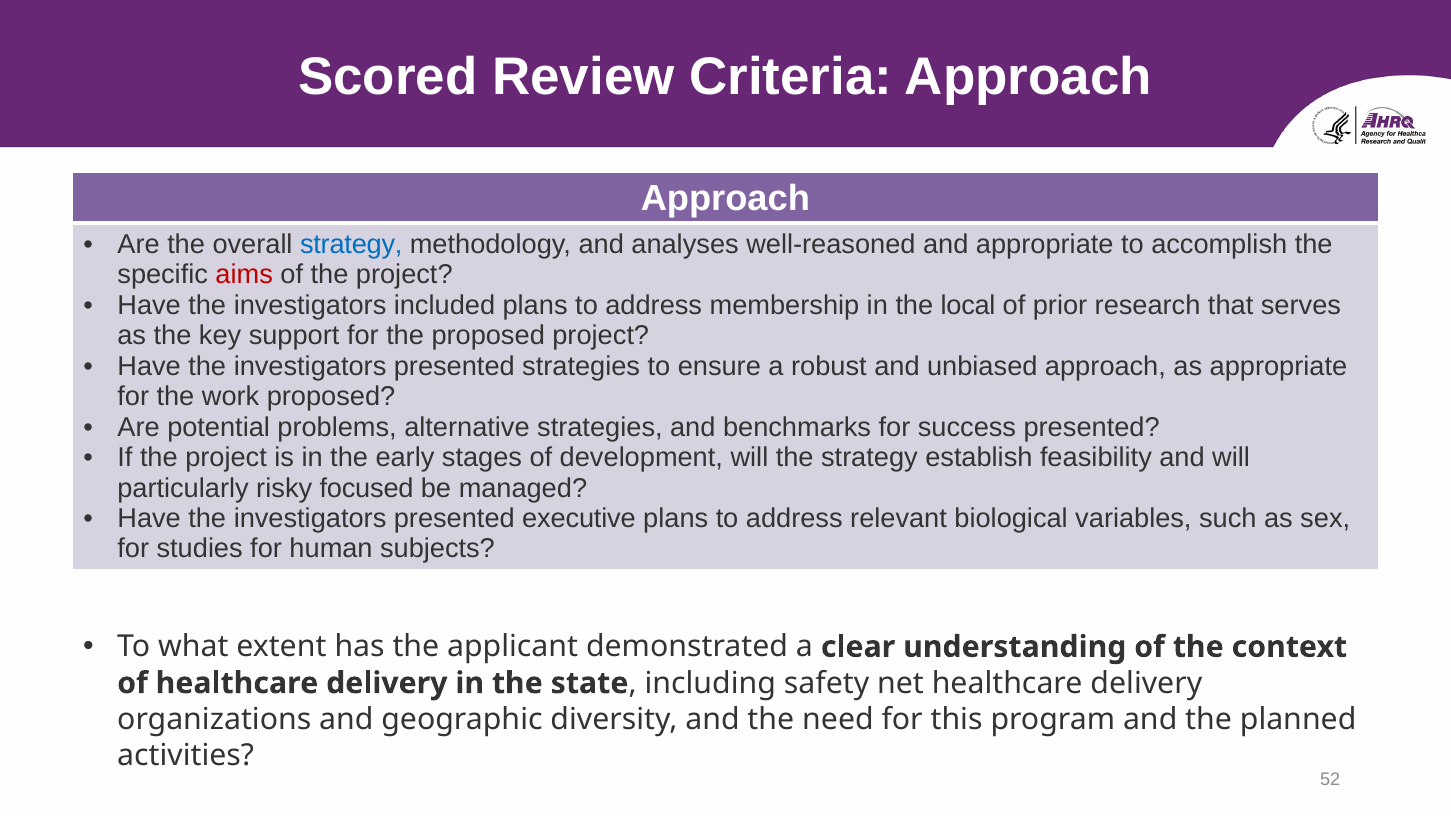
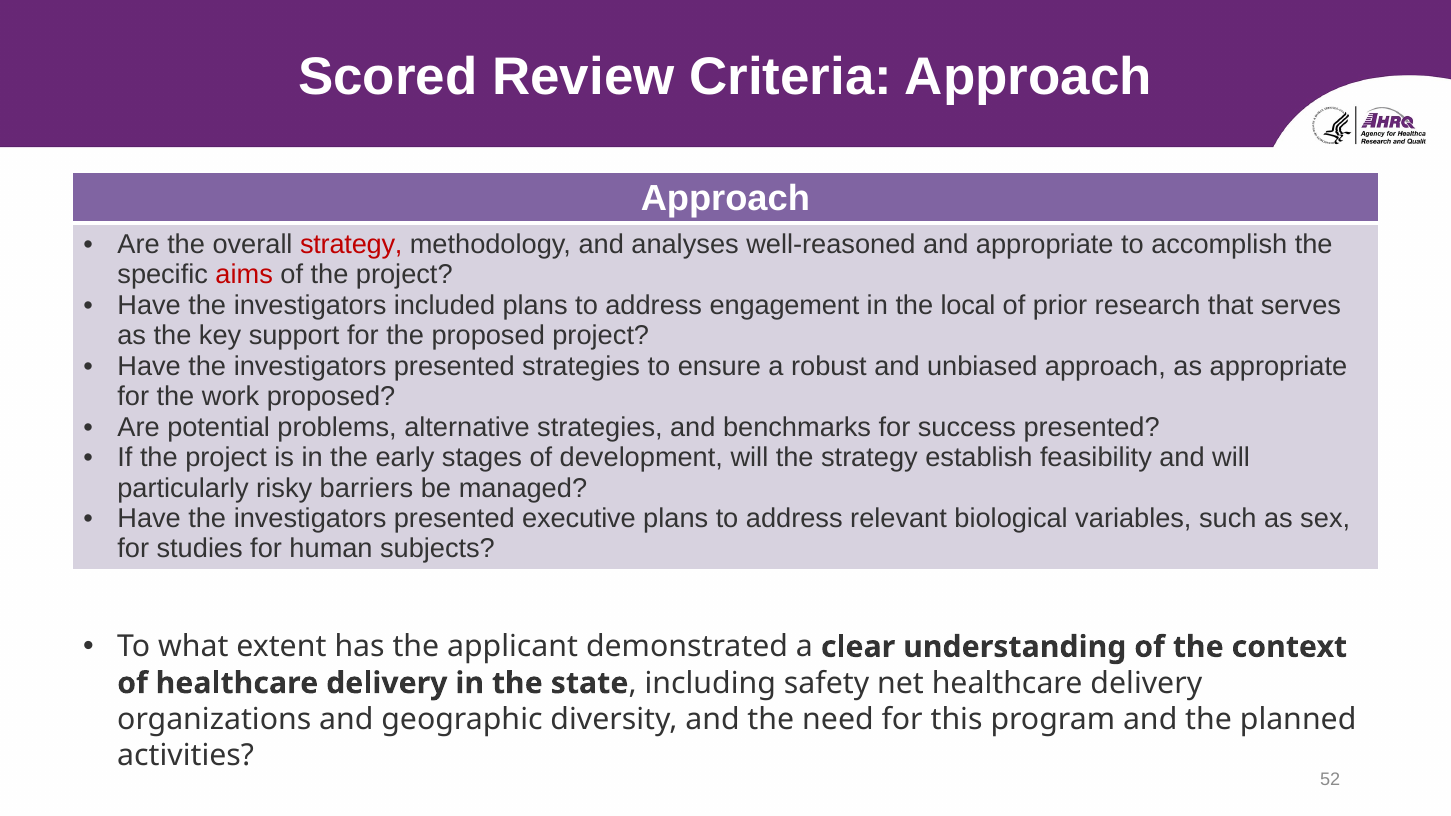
strategy at (351, 244) colour: blue -> red
membership: membership -> engagement
focused: focused -> barriers
